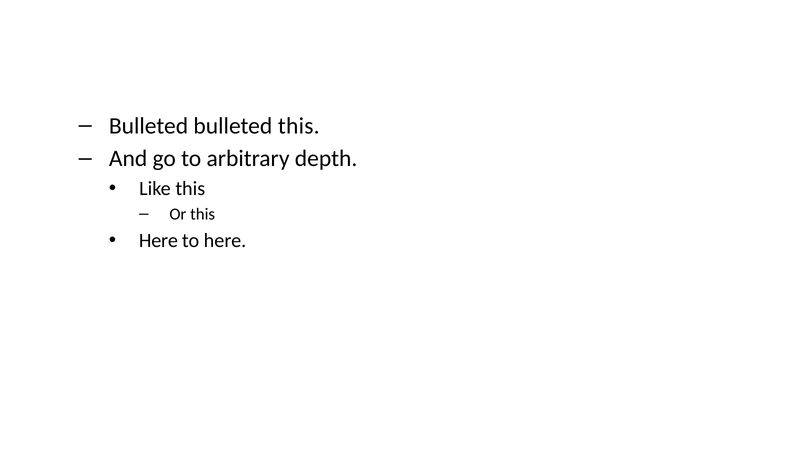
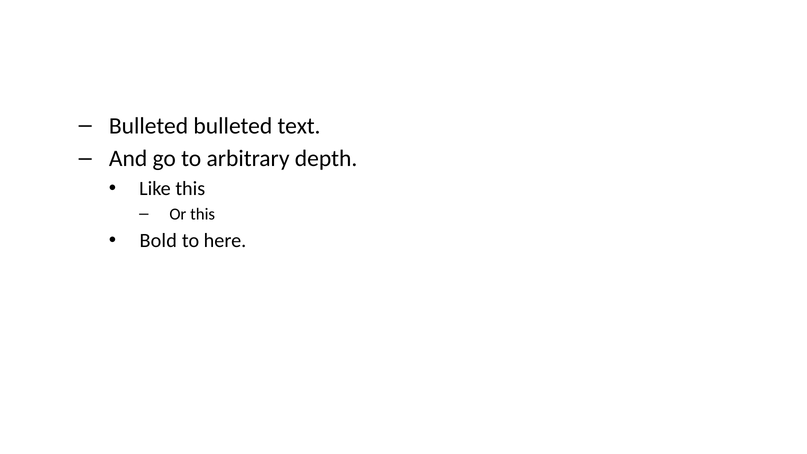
bulleted this: this -> text
Here at (158, 240): Here -> Bold
